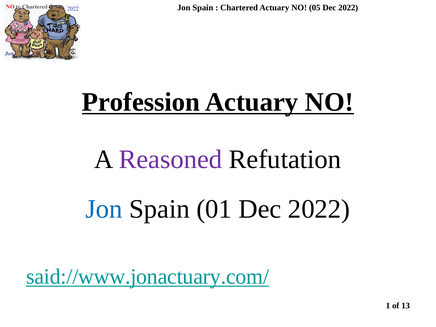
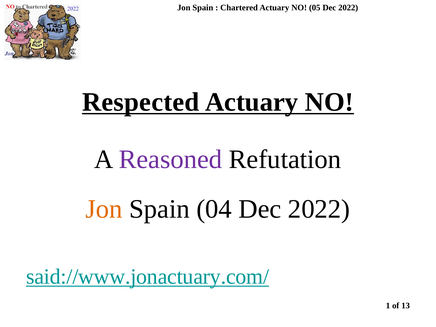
Profession: Profession -> Respected
Jon at (104, 209) colour: blue -> orange
01: 01 -> 04
